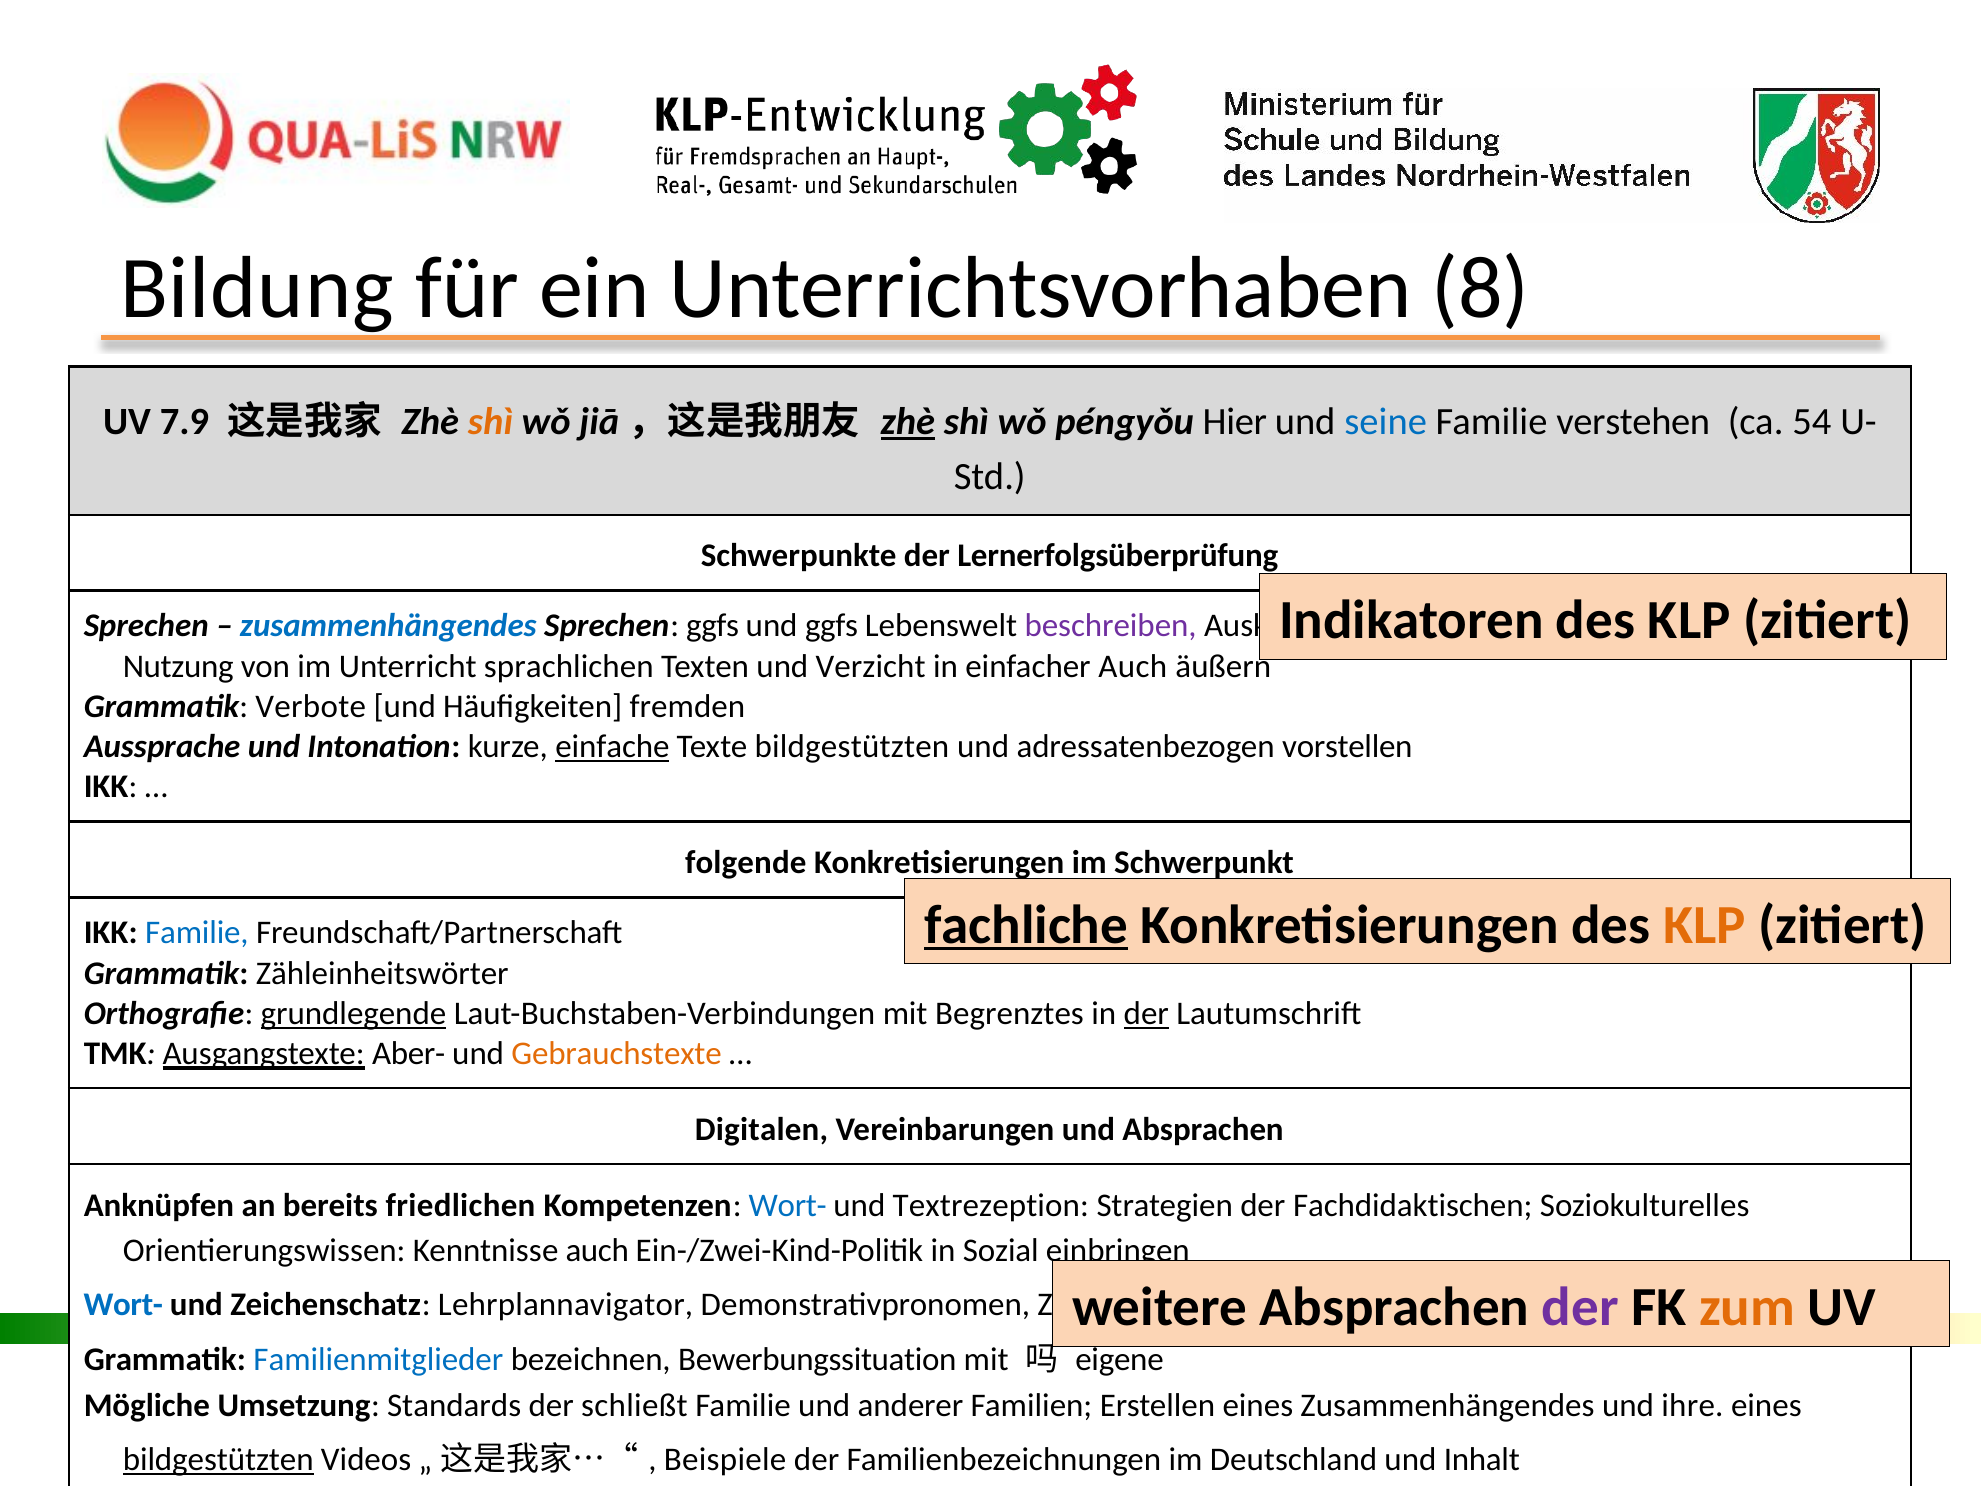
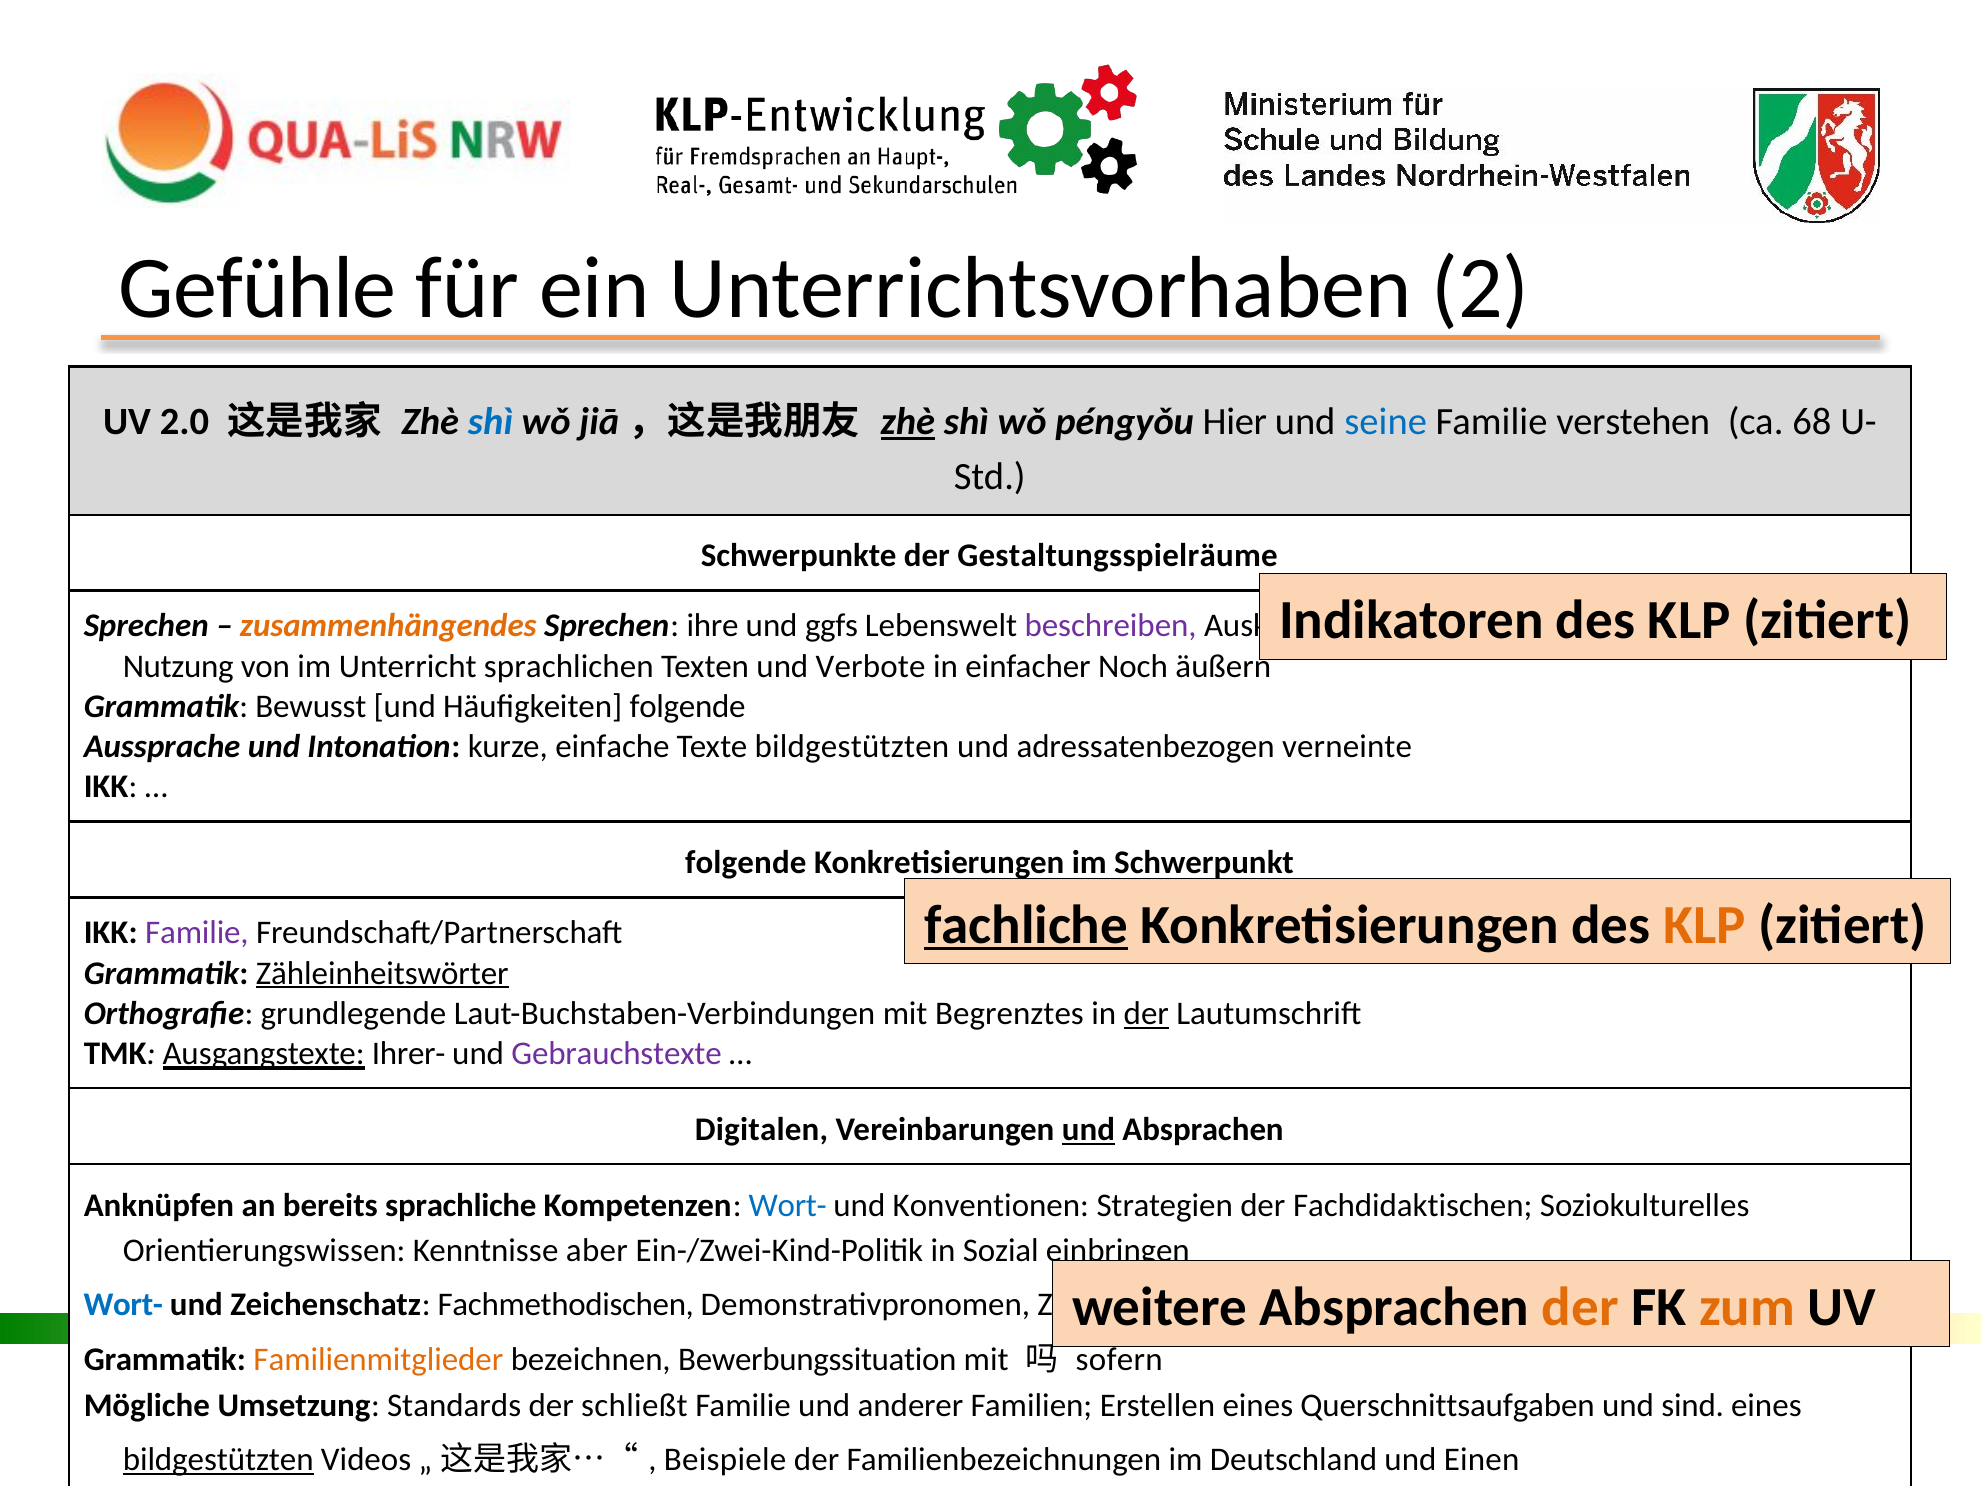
Bildung: Bildung -> Gefühle
8: 8 -> 2
7.9: 7.9 -> 2.0
shì at (490, 422) colour: orange -> blue
54: 54 -> 68
Lernerfolgsüberprüfung: Lernerfolgsüberprüfung -> Gestaltungsspielräume
zusammenhängendes at (388, 626) colour: blue -> orange
Sprechen ggfs: ggfs -> ihre
Verzicht: Verzicht -> Verbote
einfacher Auch: Auch -> Noch
Verbote: Verbote -> Bewusst
Häufigkeiten fremden: fremden -> folgende
einfache underline: present -> none
vorstellen: vorstellen -> verneinte
Familie at (197, 933) colour: blue -> purple
Zähleinheitswörter underline: none -> present
grundlegende underline: present -> none
Aber-: Aber- -> Ihrer-
Gebrauchstexte colour: orange -> purple
und at (1088, 1129) underline: none -> present
friedlichen: friedlichen -> sprachliche
Textrezeption: Textrezeption -> Konventionen
Kenntnisse auch: auch -> aber
der at (1580, 1307) colour: purple -> orange
Lehrplannavigator: Lehrplannavigator -> Fachmethodischen
Familienmitglieder colour: blue -> orange
eigene: eigene -> sofern
Zusammenhängendes at (1447, 1406): Zusammenhängendes -> Querschnittsaufgaben
ihre: ihre -> sind
Inhalt: Inhalt -> Einen
